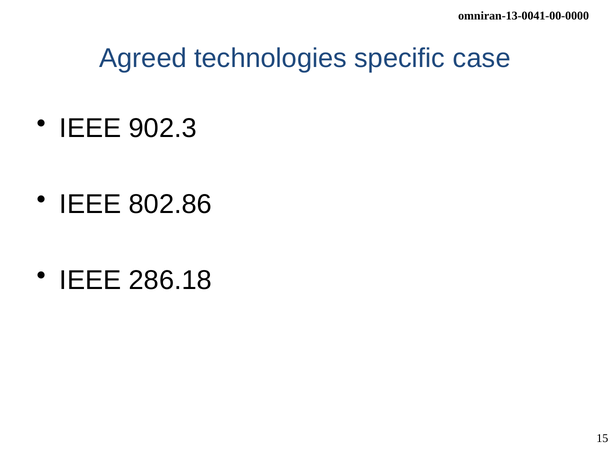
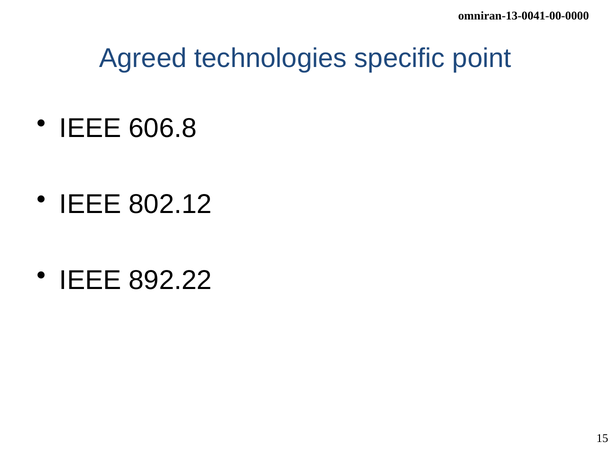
case: case -> point
902.3: 902.3 -> 606.8
802.86: 802.86 -> 802.12
286.18: 286.18 -> 892.22
